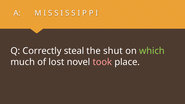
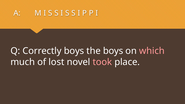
Correctly steal: steal -> boys
the shut: shut -> boys
which colour: light green -> pink
